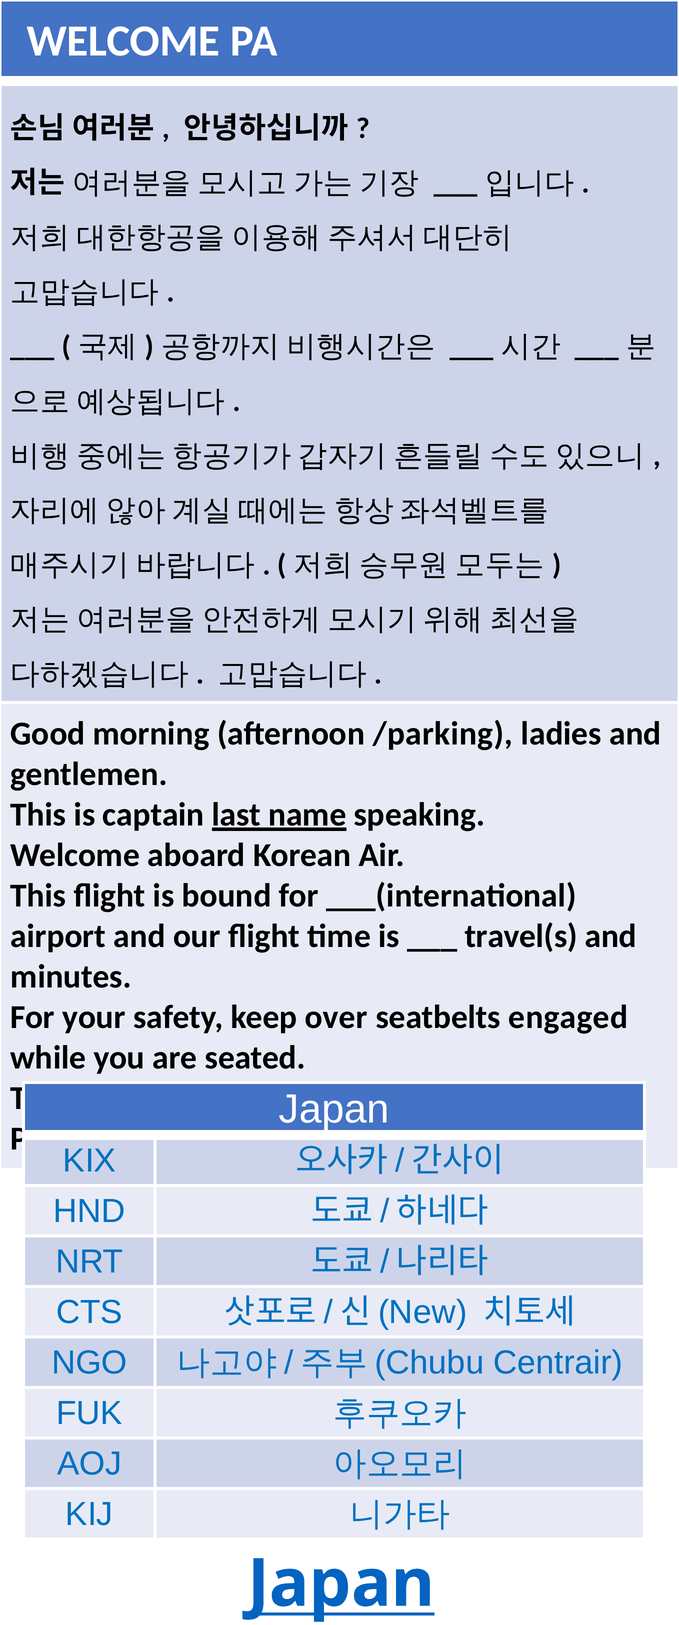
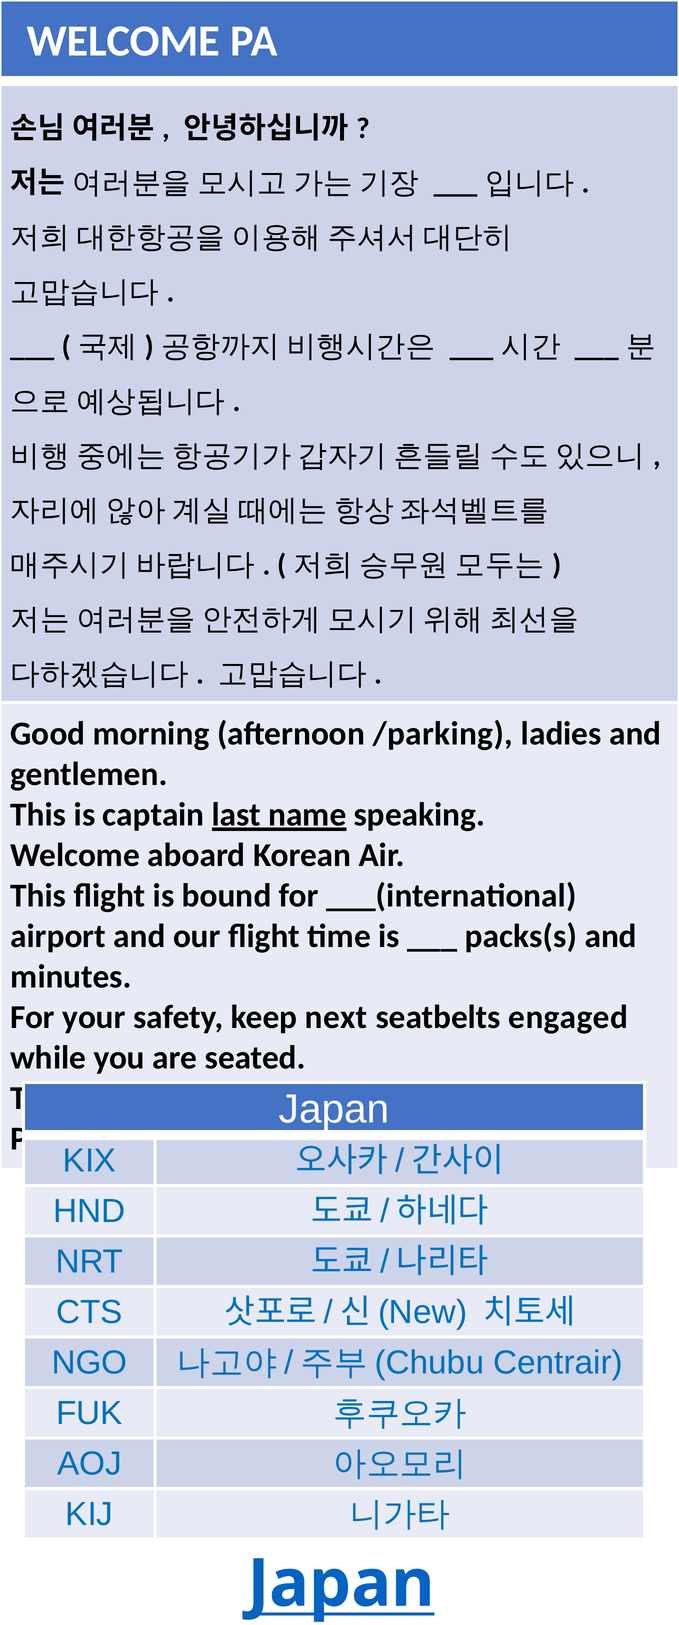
travel(s: travel(s -> packs(s
over: over -> next
